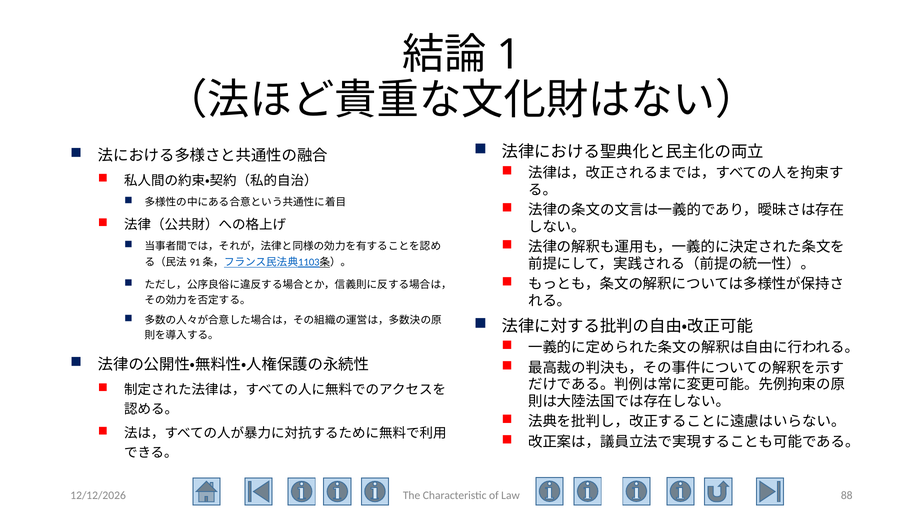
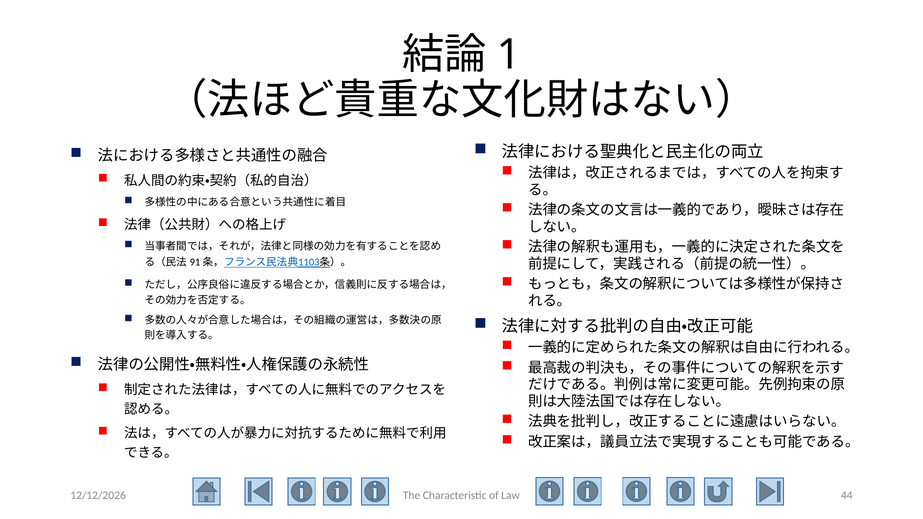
88: 88 -> 44
